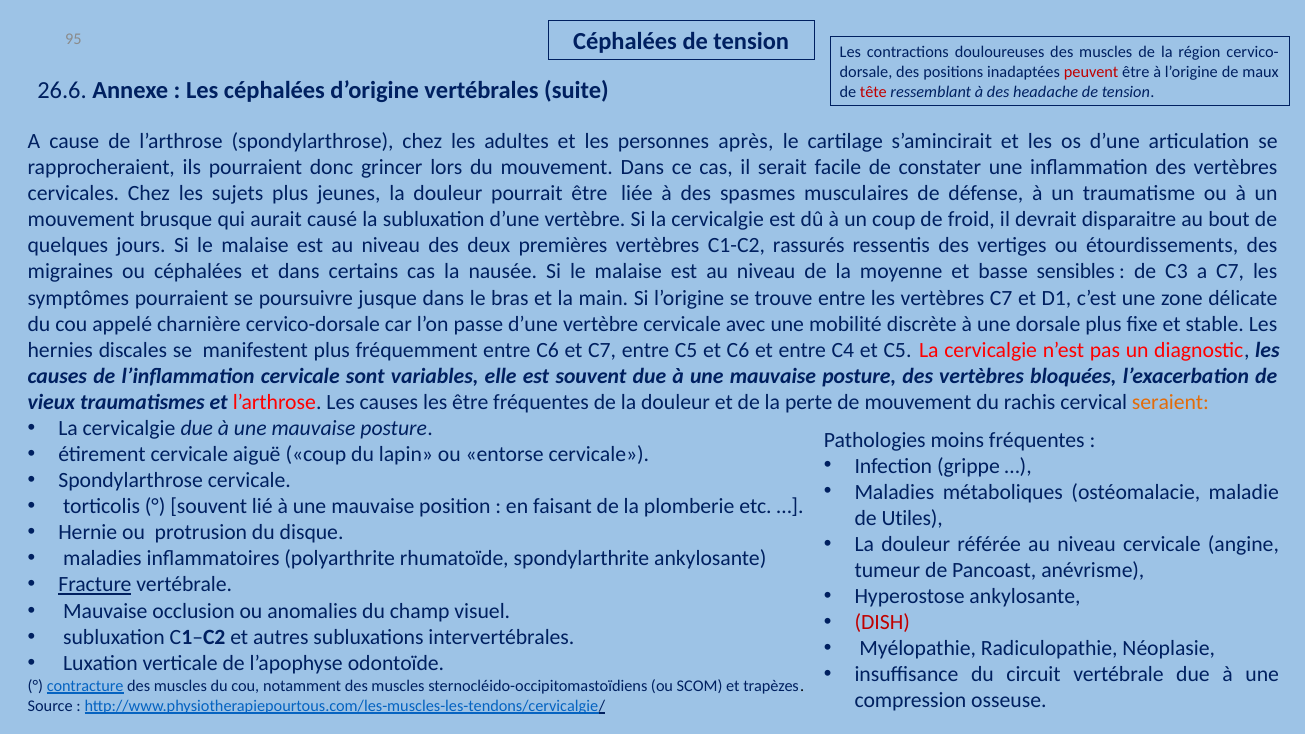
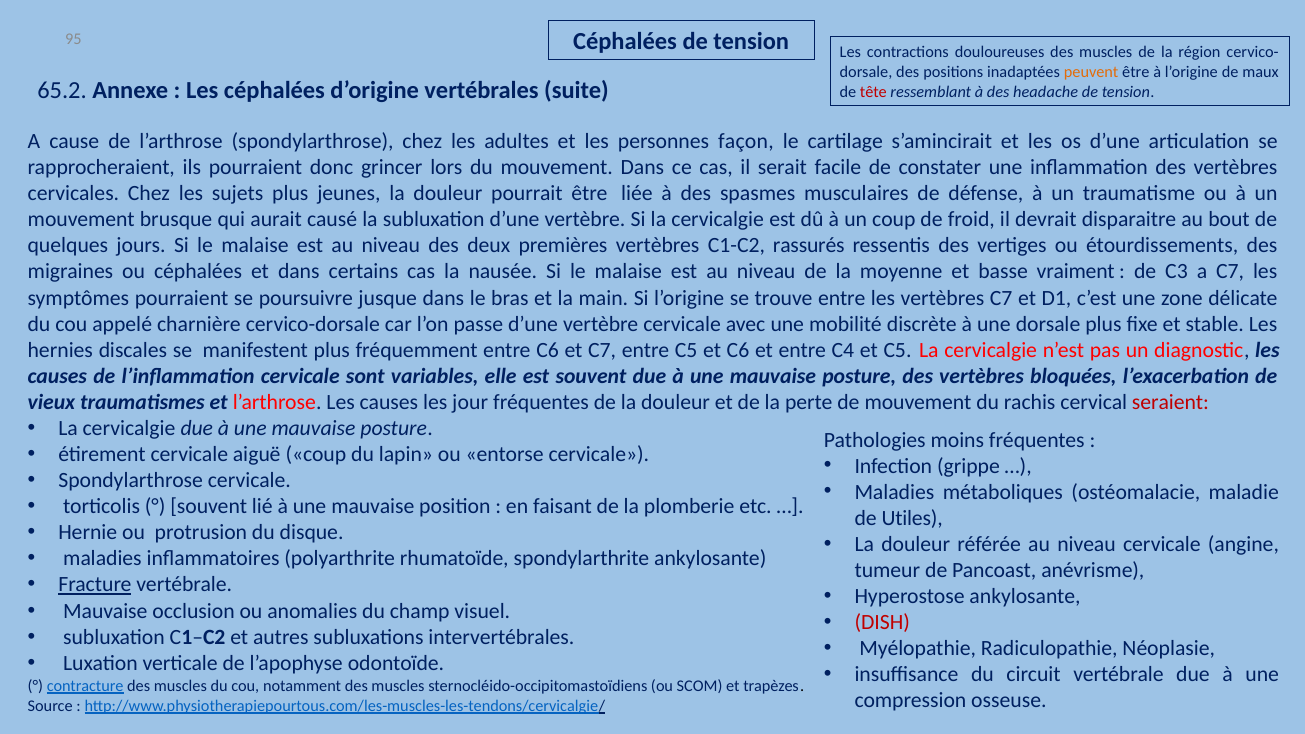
peuvent colour: red -> orange
26.6: 26.6 -> 65.2
après: après -> façon
sensibles: sensibles -> vraiment
les être: être -> jour
seraient colour: orange -> red
